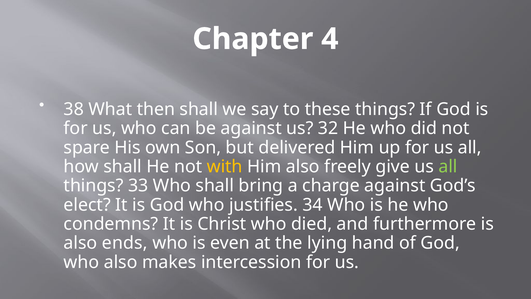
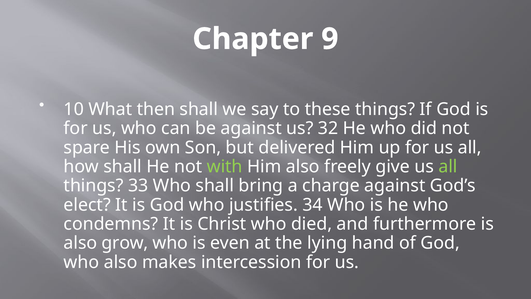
4: 4 -> 9
38: 38 -> 10
with colour: yellow -> light green
ends: ends -> grow
